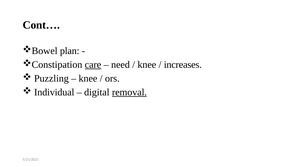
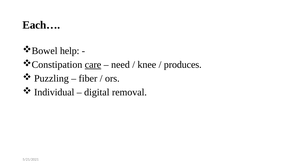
Cont…: Cont… -> Each…
plan: plan -> help
increases: increases -> produces
knee at (88, 78): knee -> fiber
removal underline: present -> none
